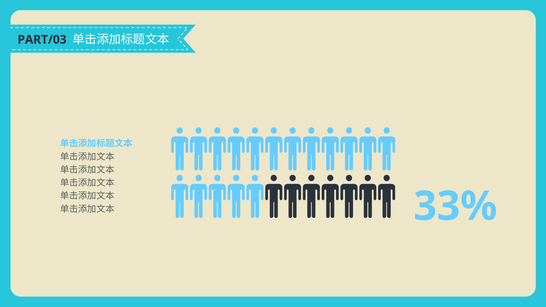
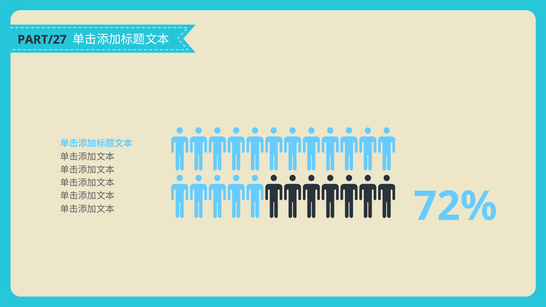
PART/03: PART/03 -> PART/27
33%: 33% -> 72%
